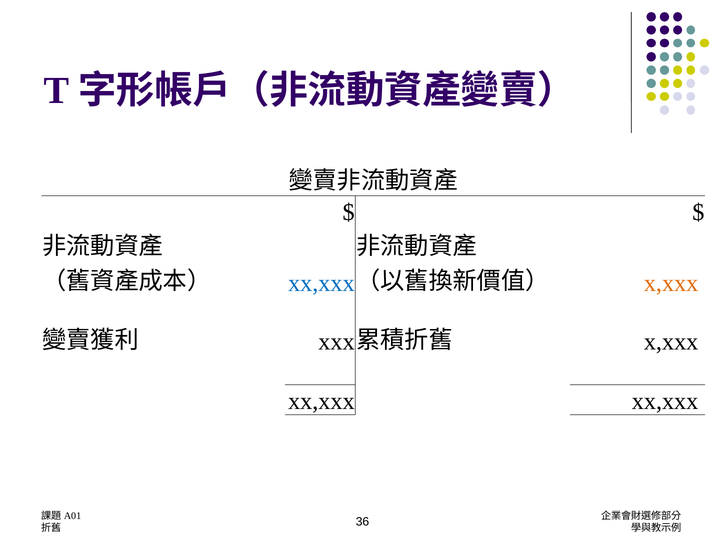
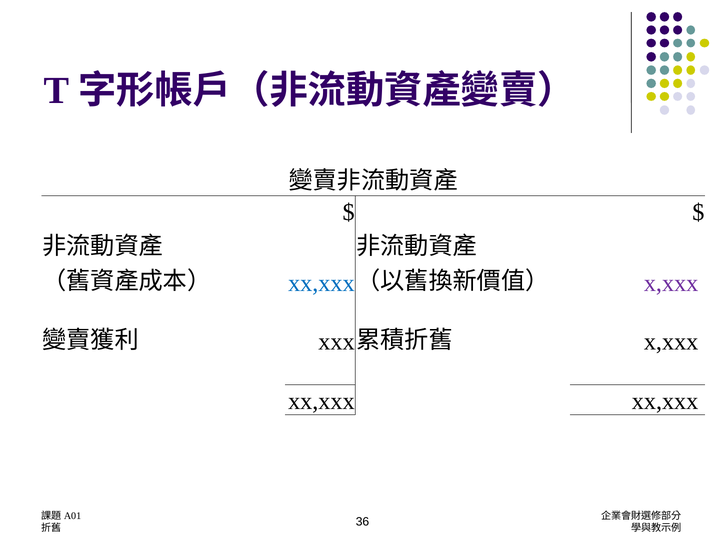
x,xxx at (671, 283) colour: orange -> purple
